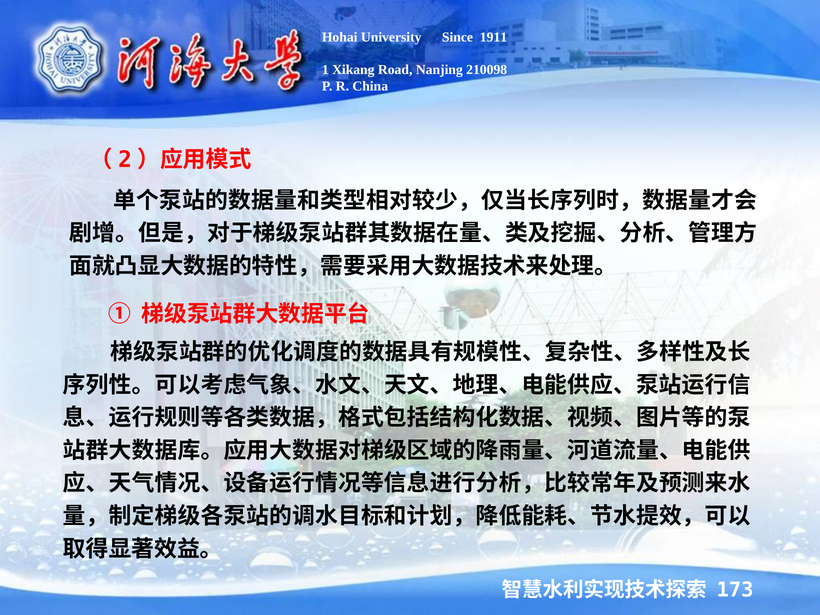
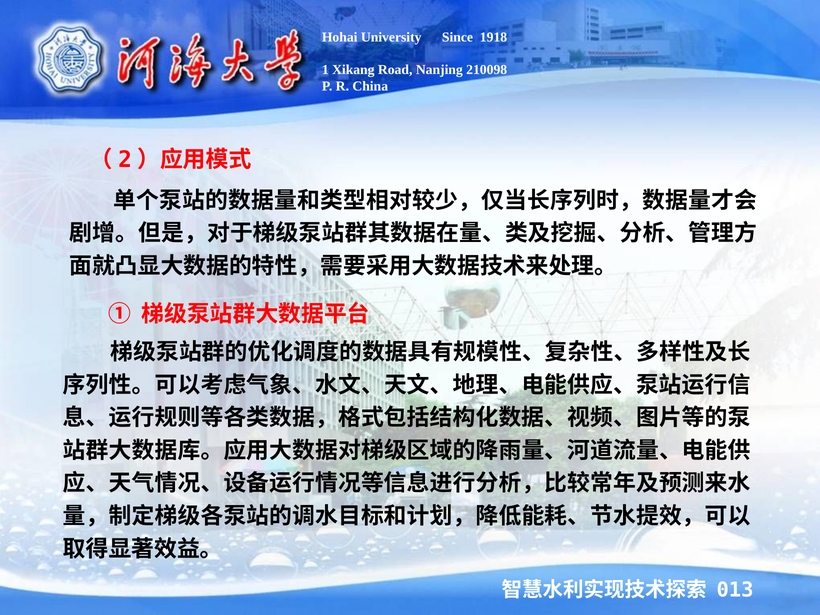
1911: 1911 -> 1918
173: 173 -> 013
